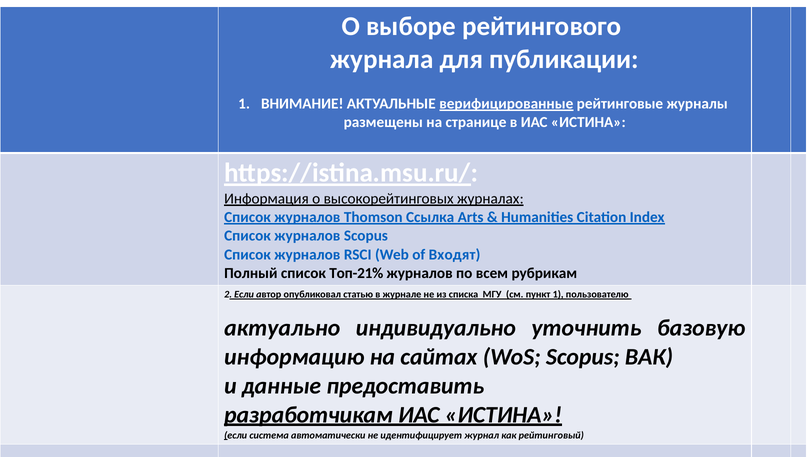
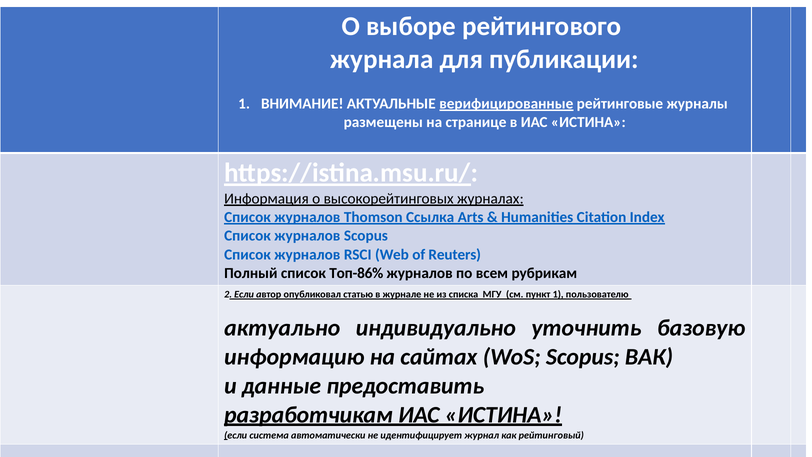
Входят: Входят -> Reuters
Топ-21%: Топ-21% -> Топ-86%
